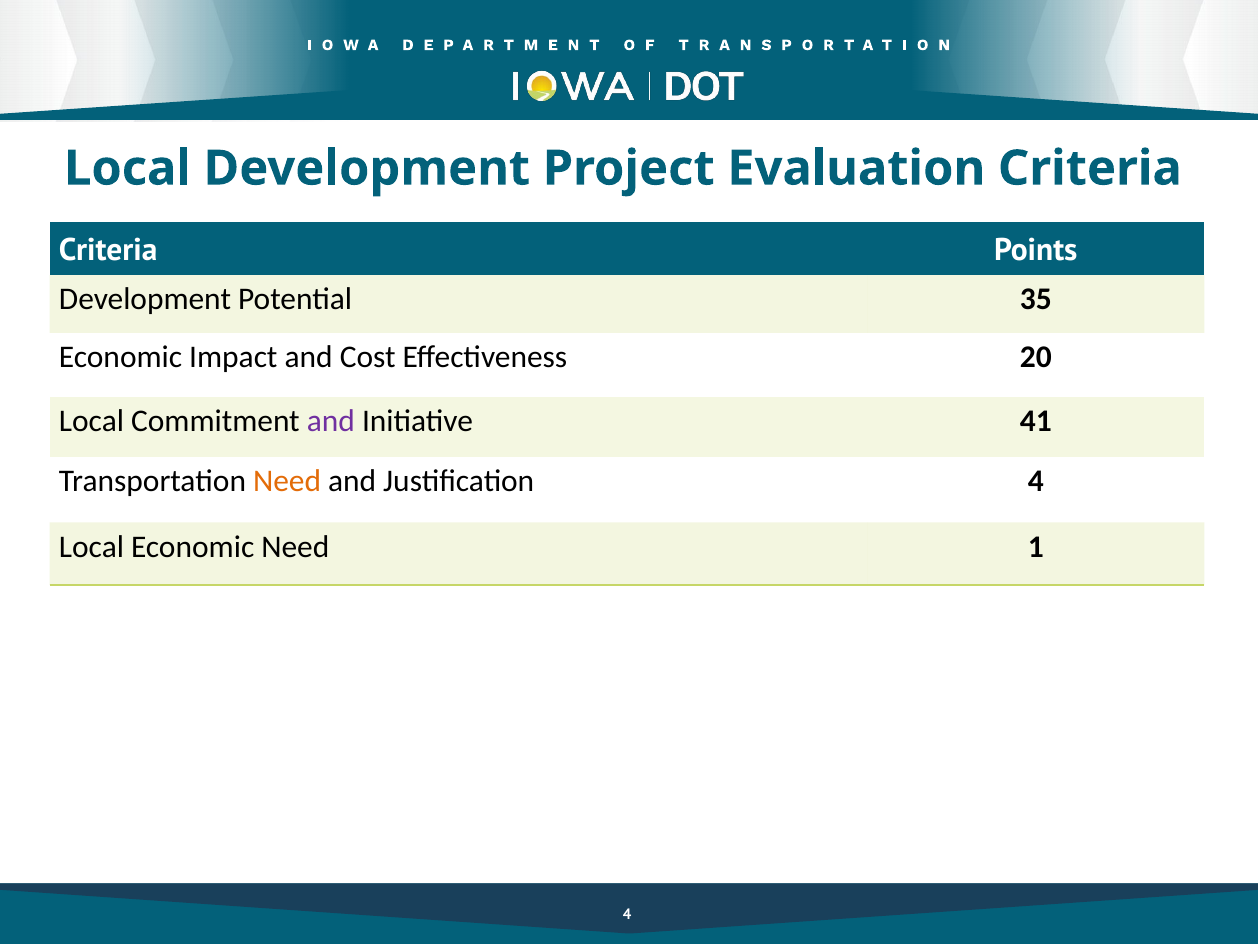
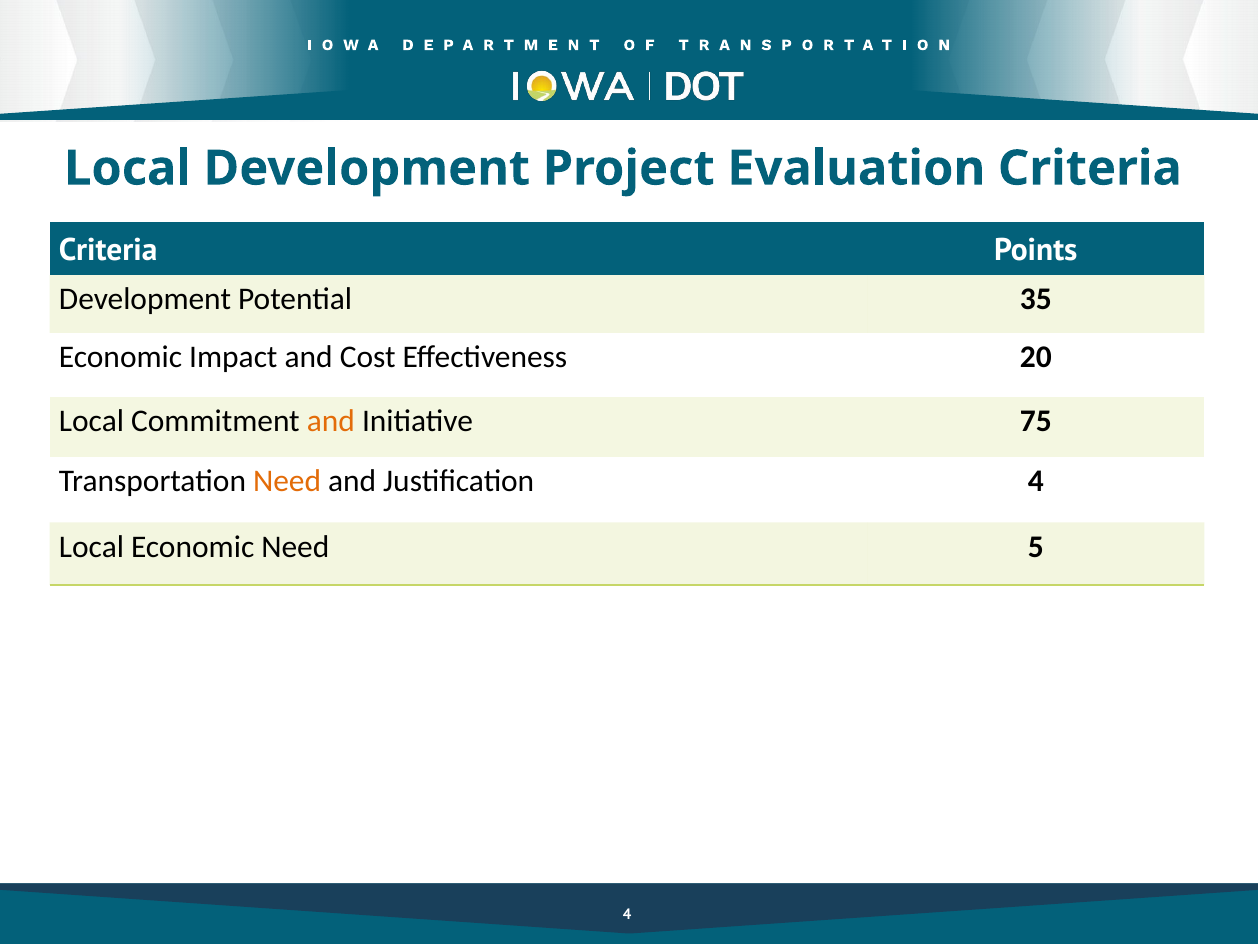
and at (331, 421) colour: purple -> orange
41: 41 -> 75
1: 1 -> 5
